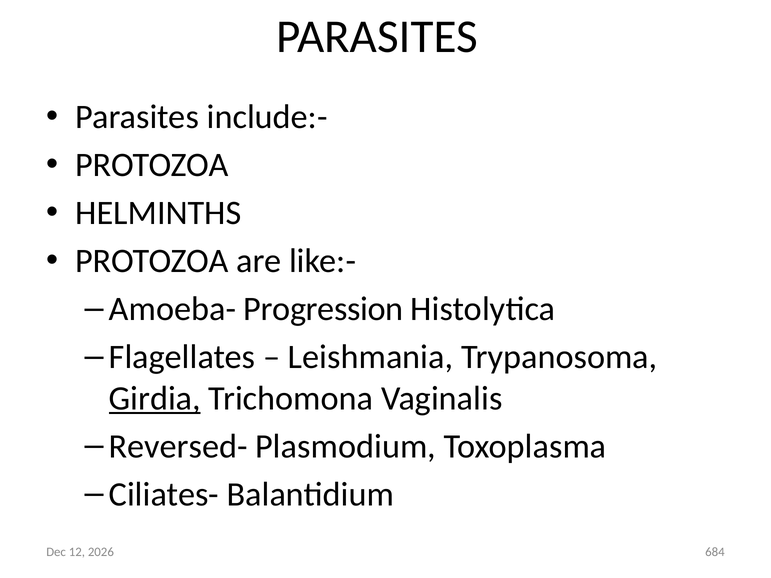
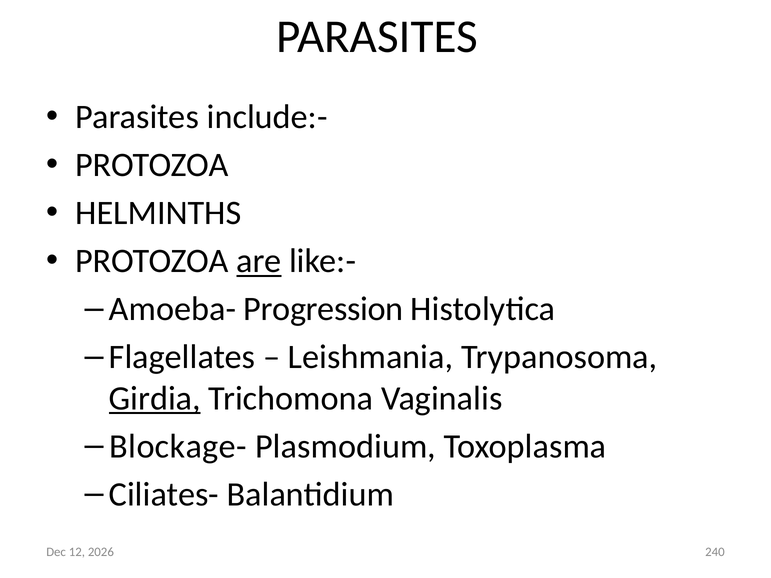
are underline: none -> present
Reversed-: Reversed- -> Blockage-
684: 684 -> 240
